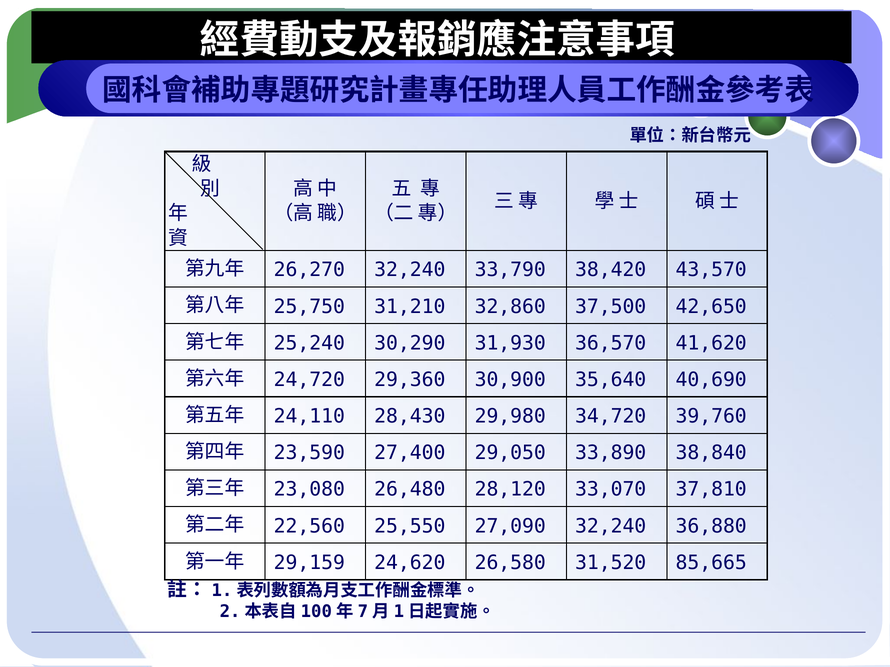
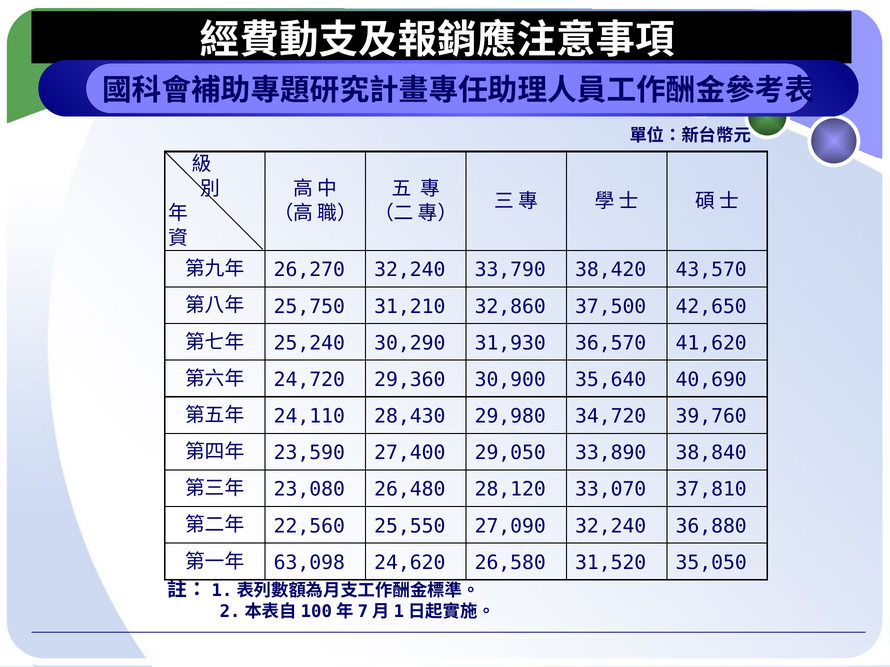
29,159: 29,159 -> 63,098
85,665: 85,665 -> 35,050
